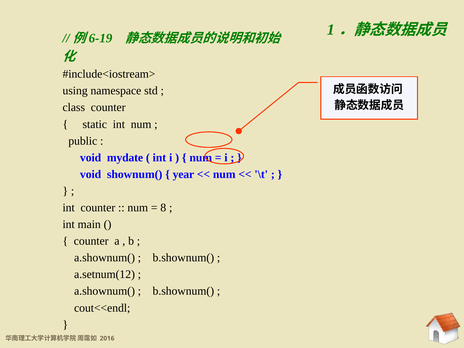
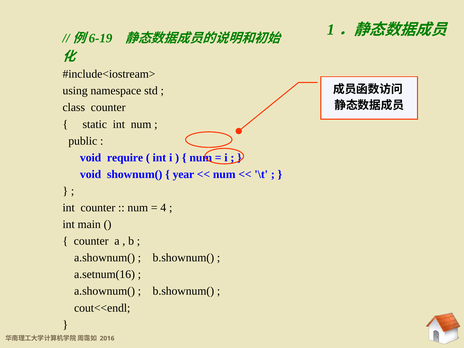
mydate: mydate -> require
8: 8 -> 4
a.setnum(12: a.setnum(12 -> a.setnum(16
